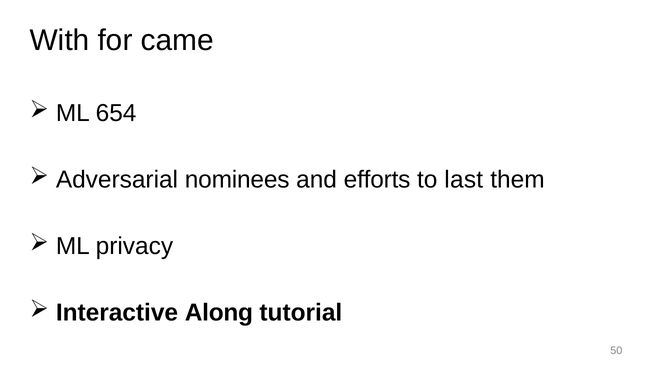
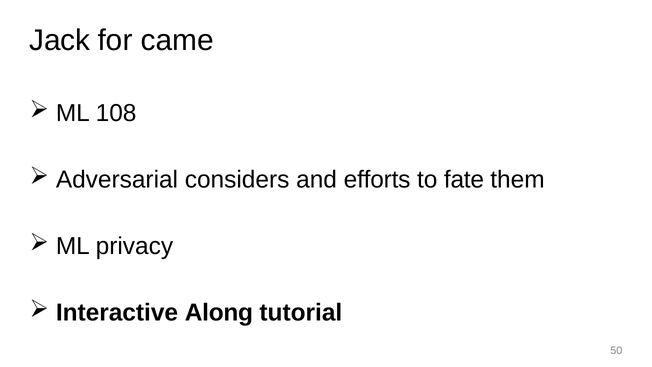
With: With -> Jack
654: 654 -> 108
nominees: nominees -> considers
last: last -> fate
